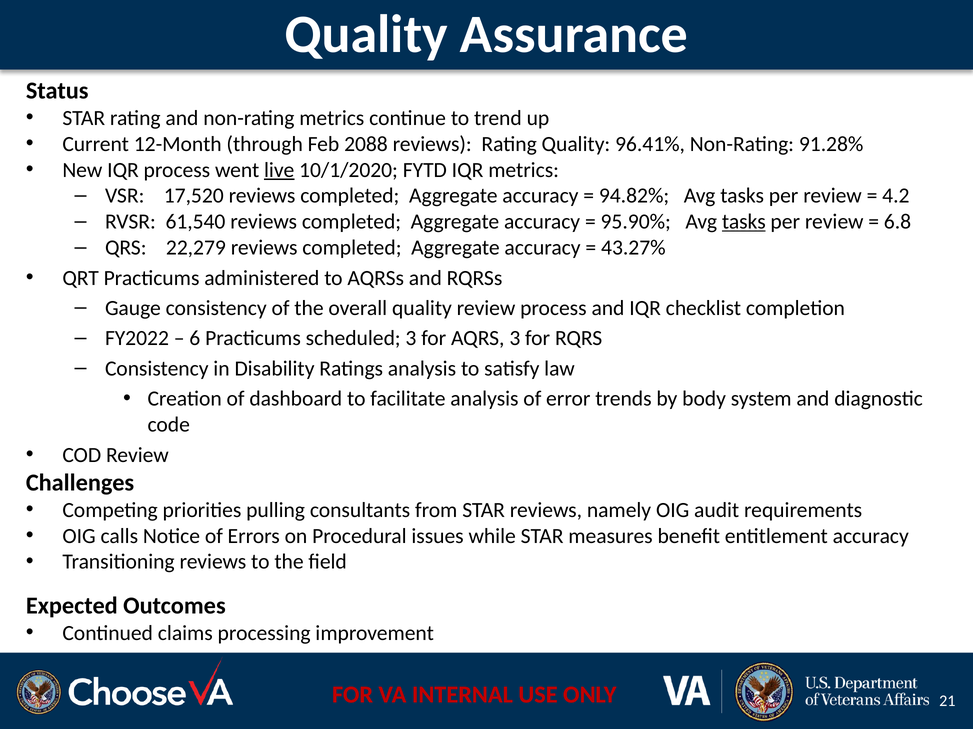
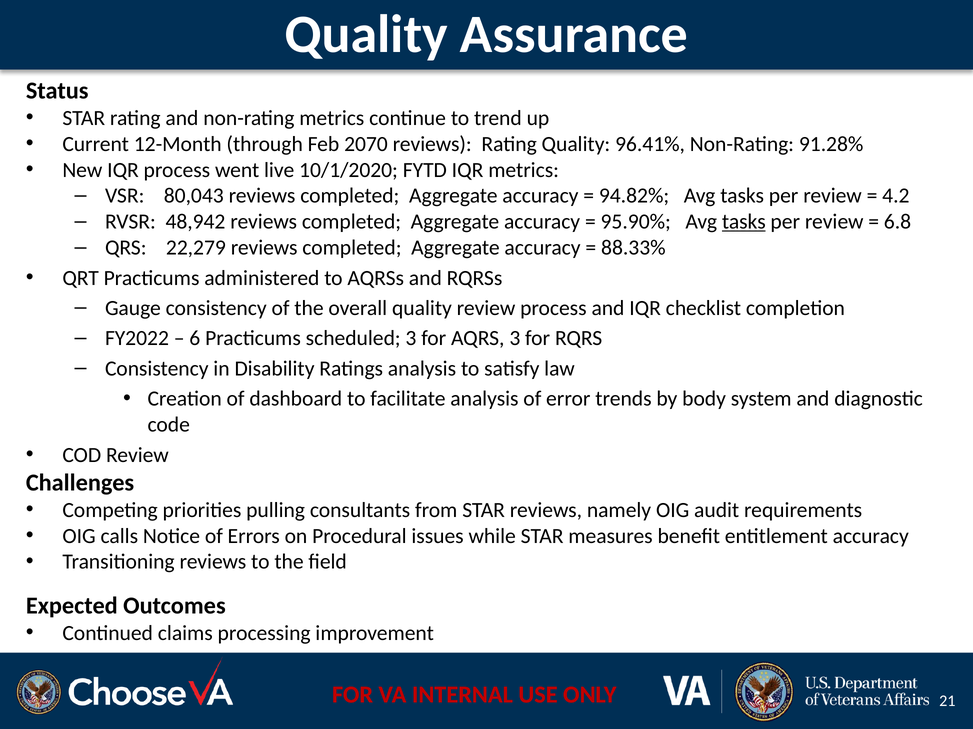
2088: 2088 -> 2070
live underline: present -> none
17,520: 17,520 -> 80,043
61,540: 61,540 -> 48,942
43.27%: 43.27% -> 88.33%
